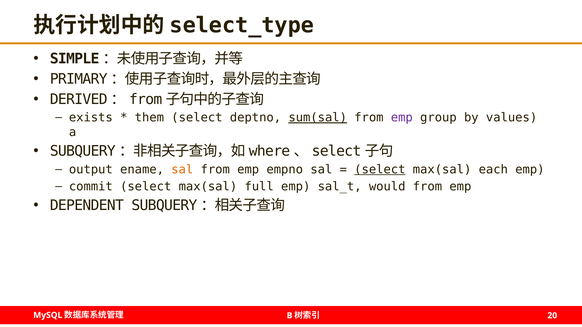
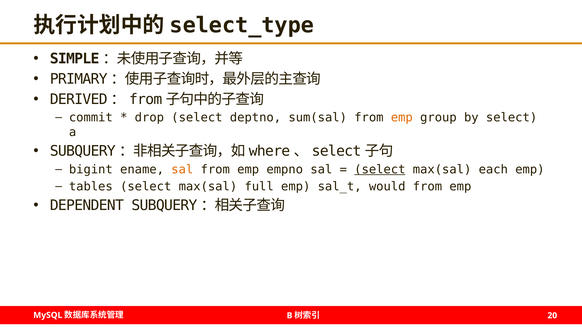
exists: exists -> commit
them: them -> drop
sum(sal underline: present -> none
emp at (402, 118) colour: purple -> orange
by values: values -> select
output: output -> bigint
commit: commit -> tables
